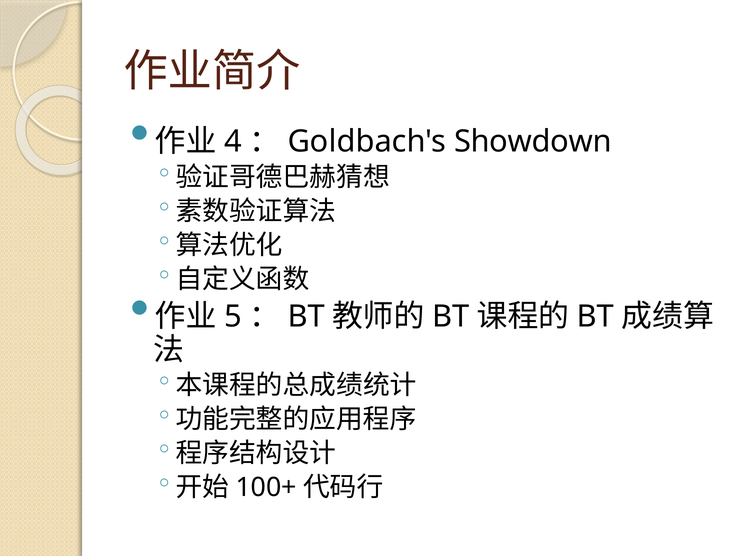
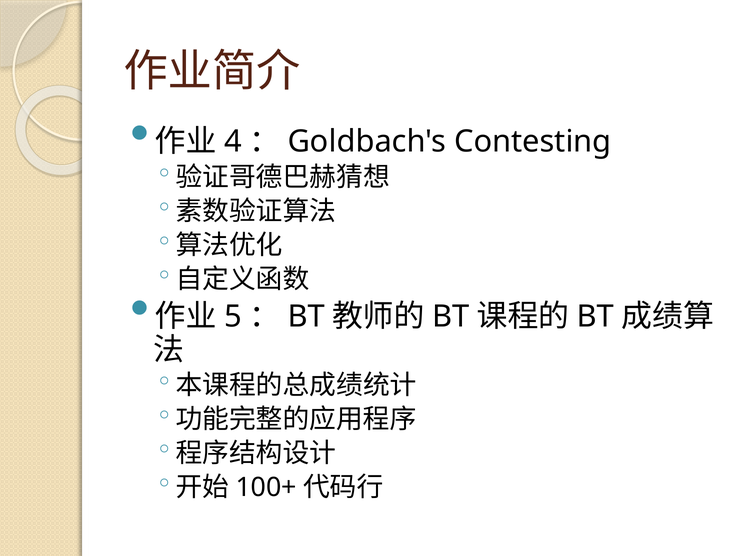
Showdown: Showdown -> Contesting
